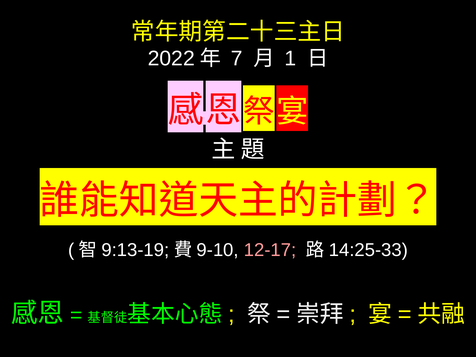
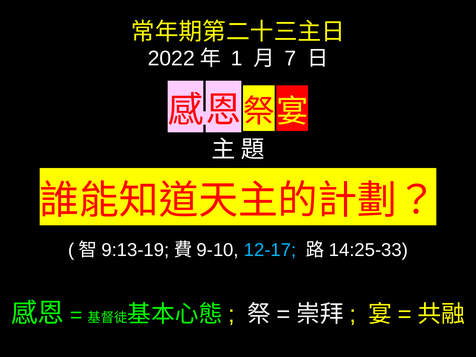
7: 7 -> 1
1: 1 -> 7
12-17 colour: pink -> light blue
